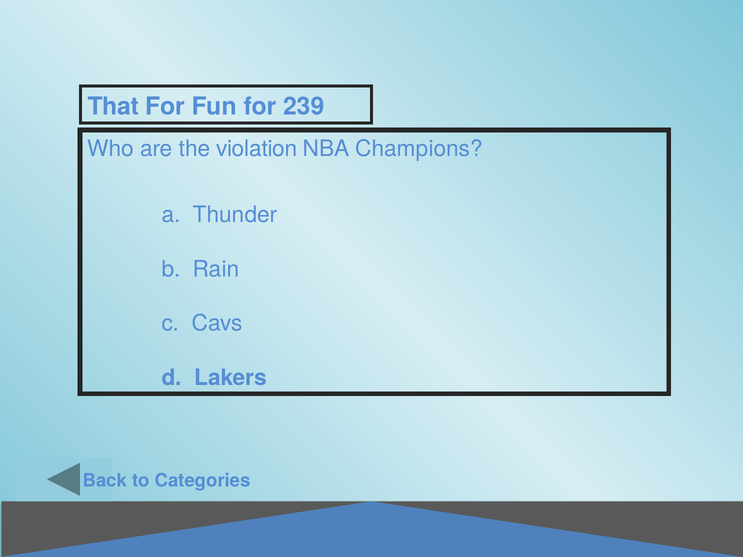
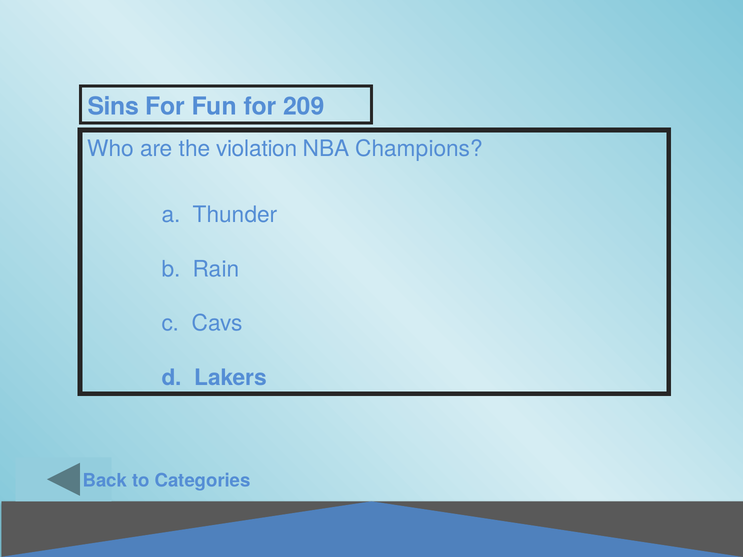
That: That -> Sins
239: 239 -> 209
